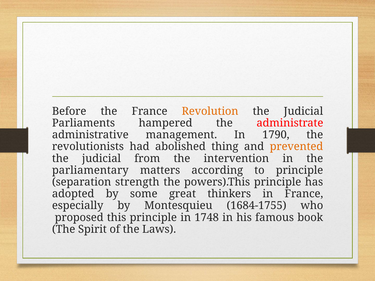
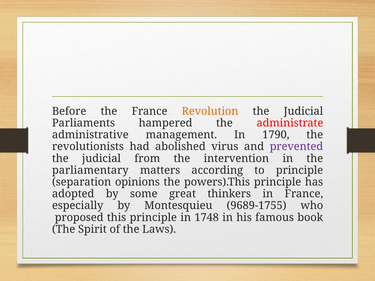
thing: thing -> virus
prevented colour: orange -> purple
strength: strength -> opinions
1684-1755: 1684-1755 -> 9689-1755
